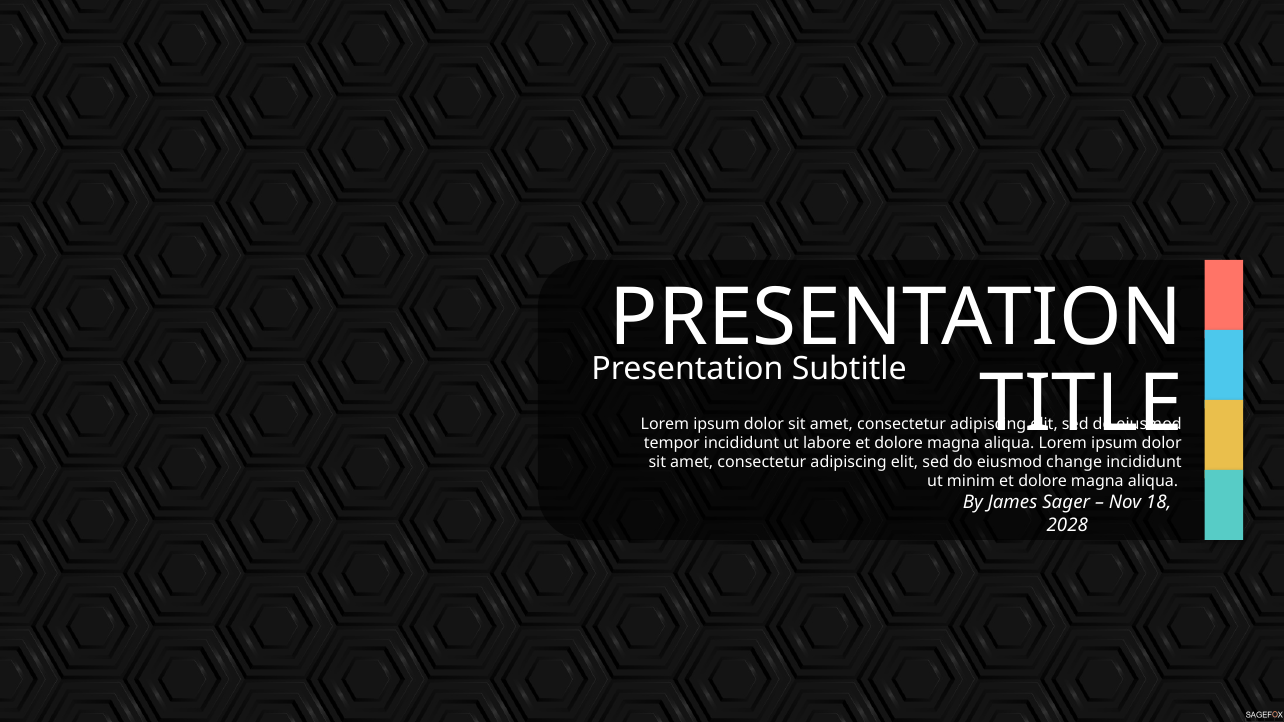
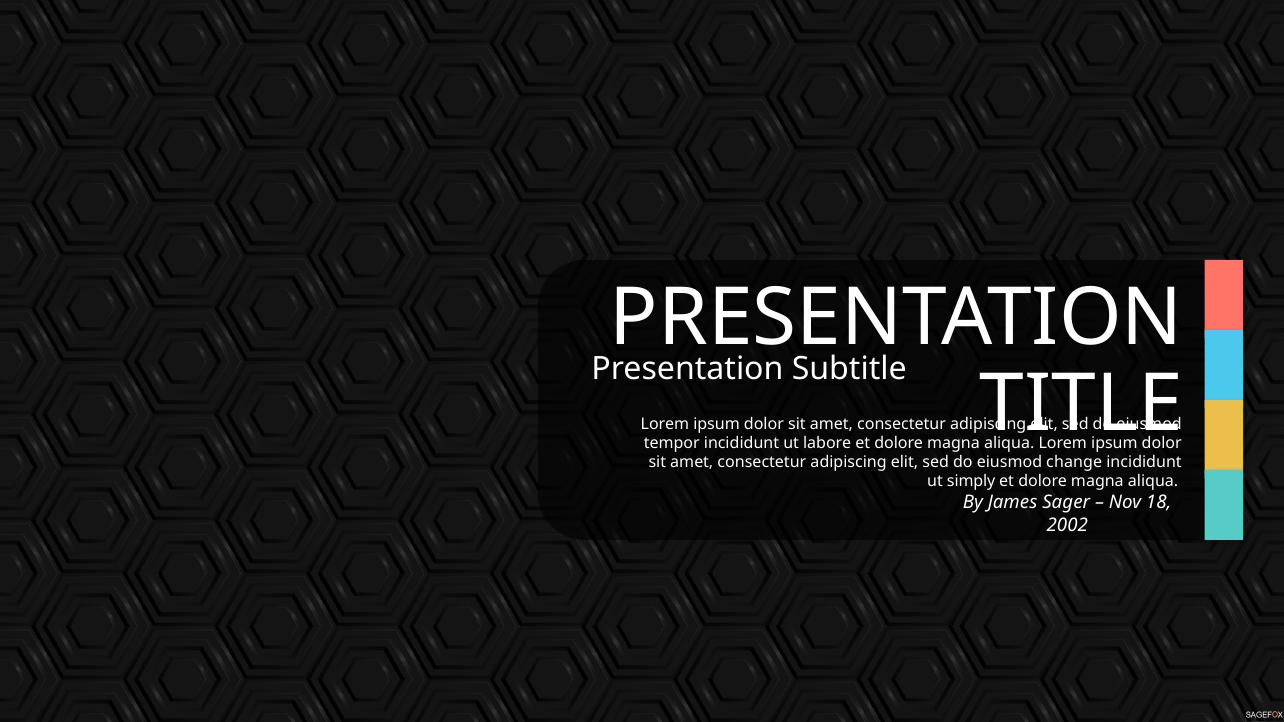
minim: minim -> simply
2028: 2028 -> 2002
